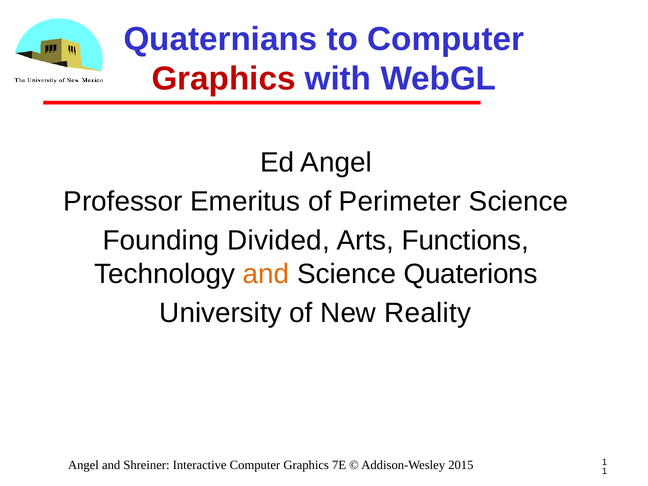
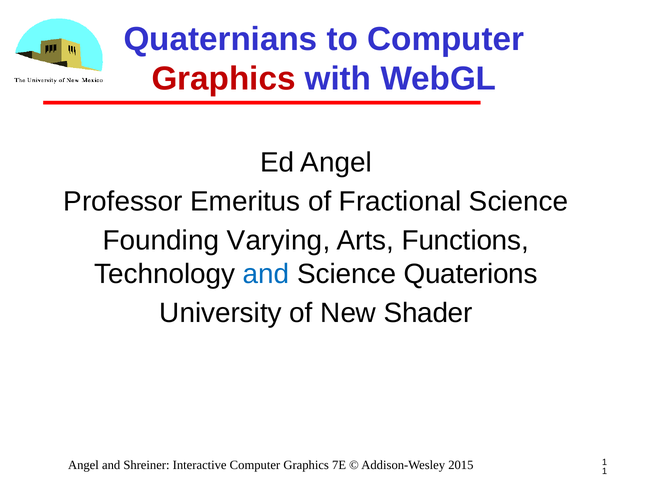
Perimeter: Perimeter -> Fractional
Divided: Divided -> Varying
and at (266, 274) colour: orange -> blue
Reality: Reality -> Shader
